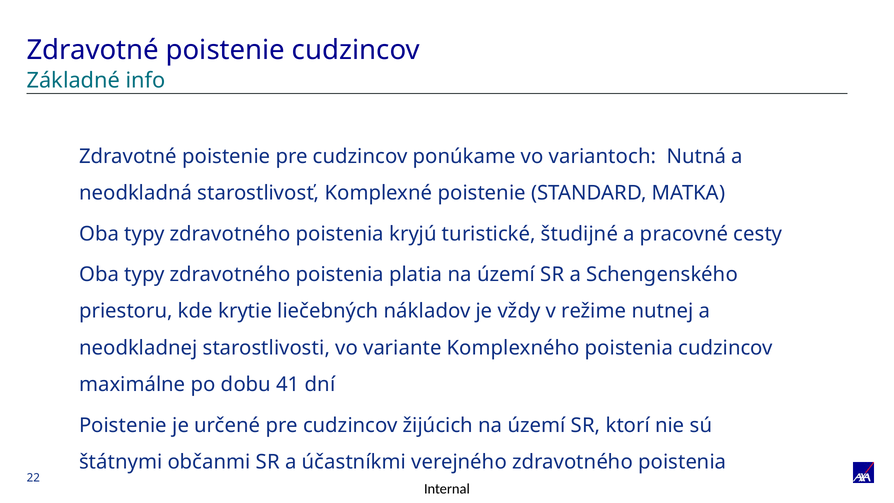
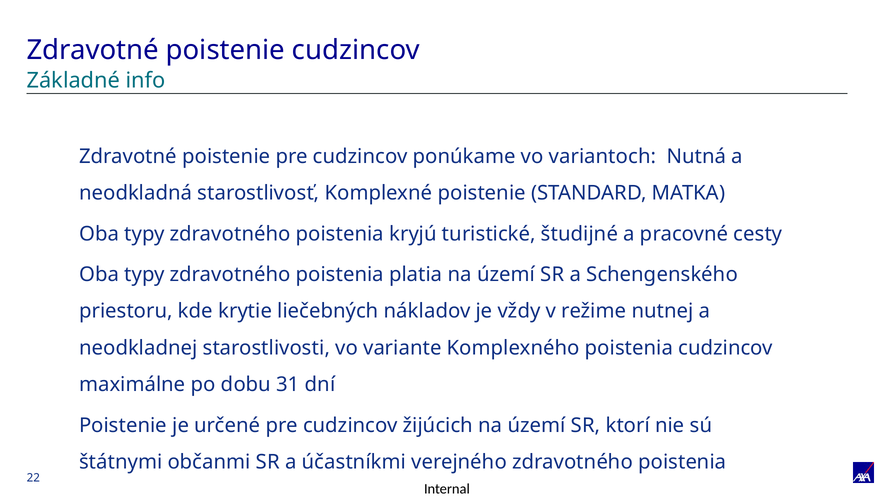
41: 41 -> 31
